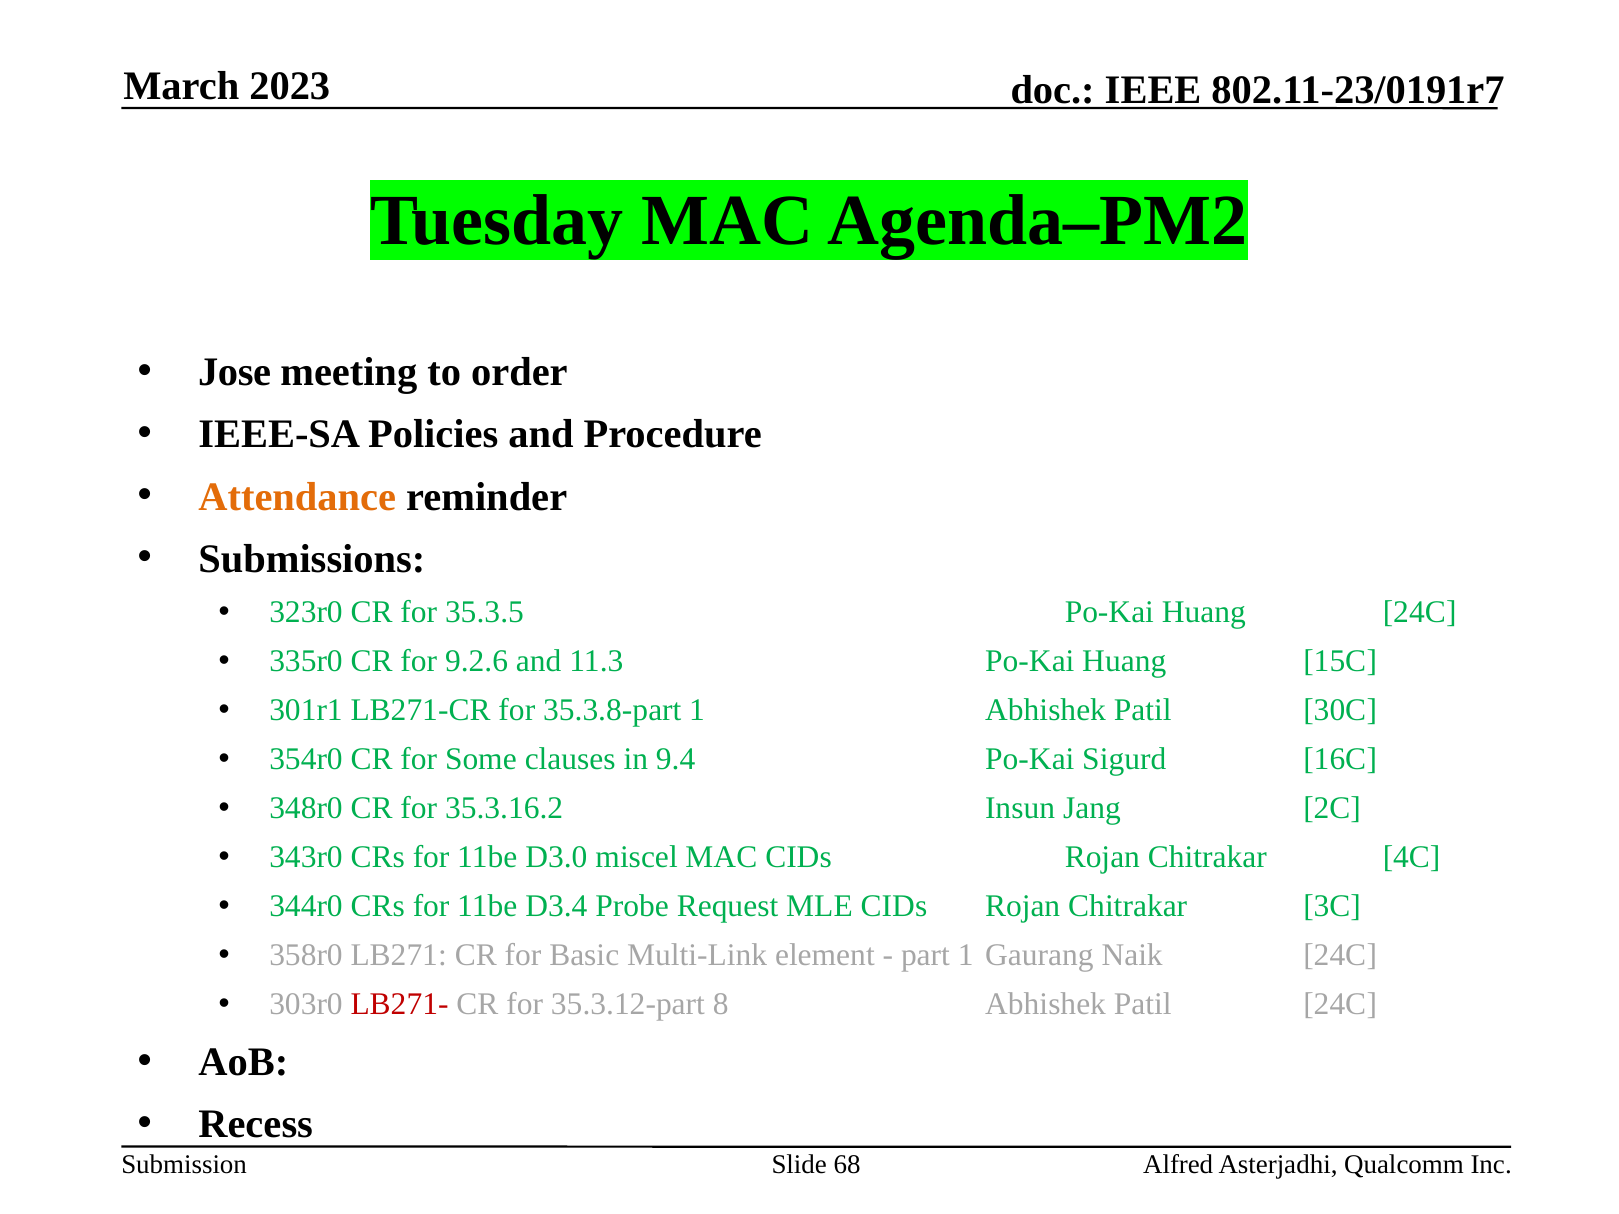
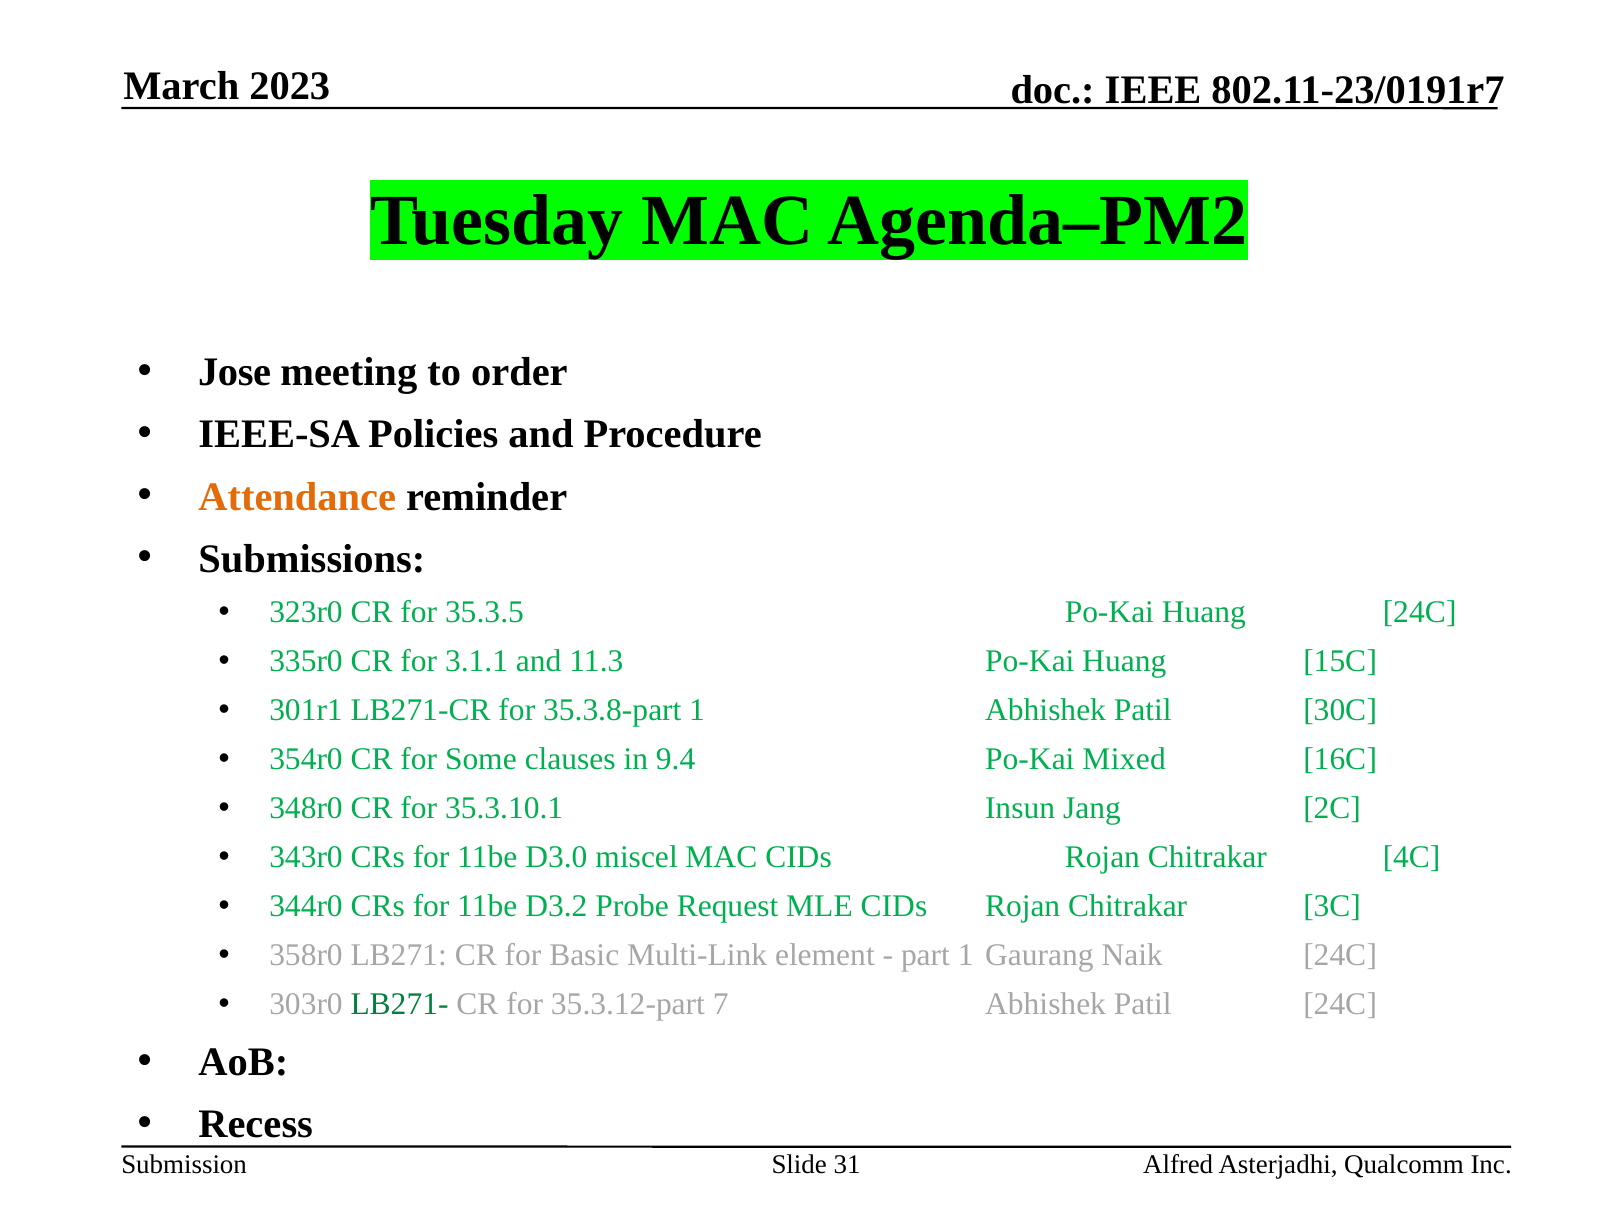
9.2.6: 9.2.6 -> 3.1.1
Sigurd: Sigurd -> Mixed
35.3.16.2: 35.3.16.2 -> 35.3.10.1
D3.4: D3.4 -> D3.2
LB271- colour: red -> green
8: 8 -> 7
68: 68 -> 31
